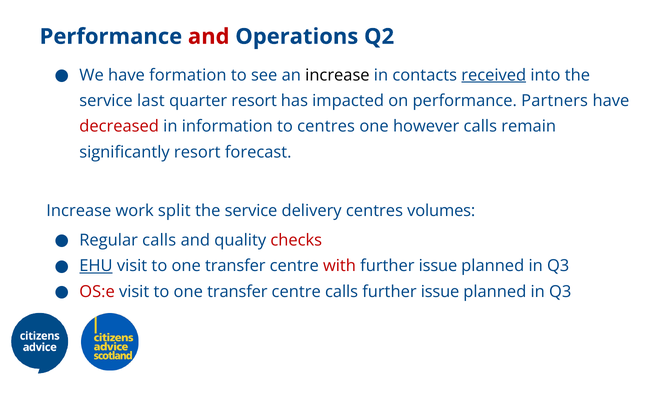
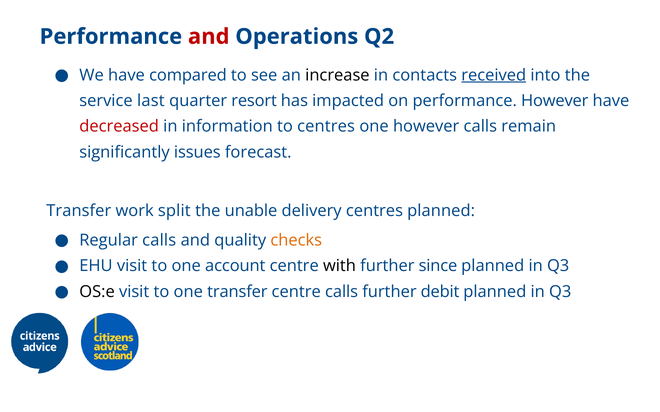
formation: formation -> compared
performance Partners: Partners -> However
significantly resort: resort -> issues
Increase at (79, 211): Increase -> Transfer
service at (251, 211): service -> unable
centres volumes: volumes -> planned
checks colour: red -> orange
EHU underline: present -> none
transfer at (235, 266): transfer -> account
with colour: red -> black
issue at (438, 266): issue -> since
OS:e colour: red -> black
issue at (440, 292): issue -> debit
